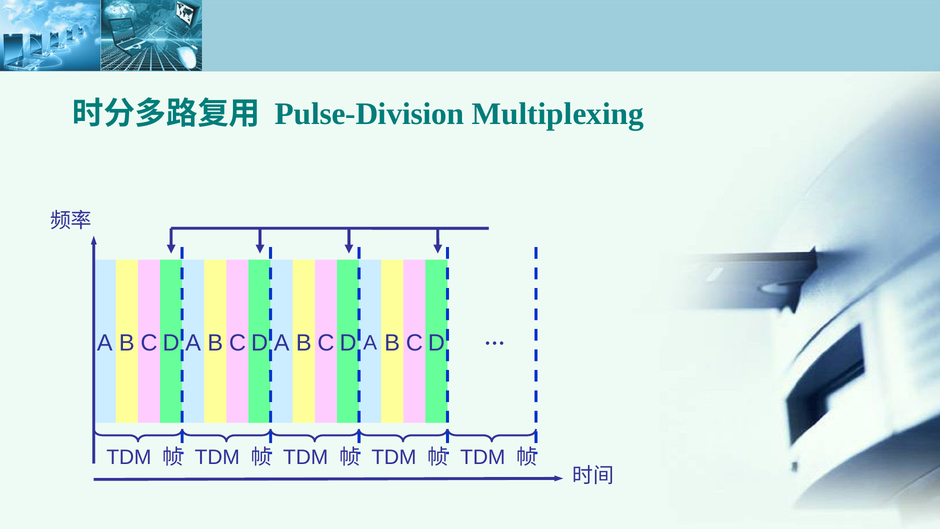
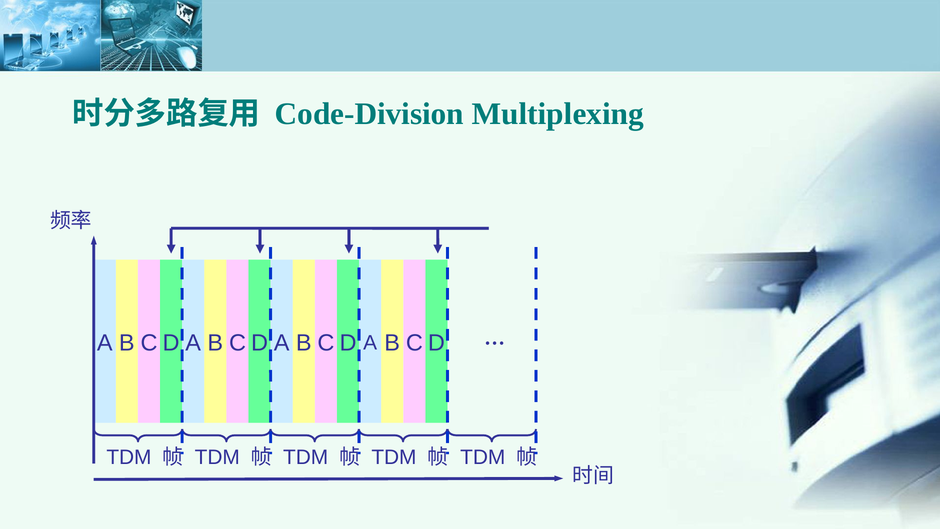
Pulse-Division: Pulse-Division -> Code-Division
